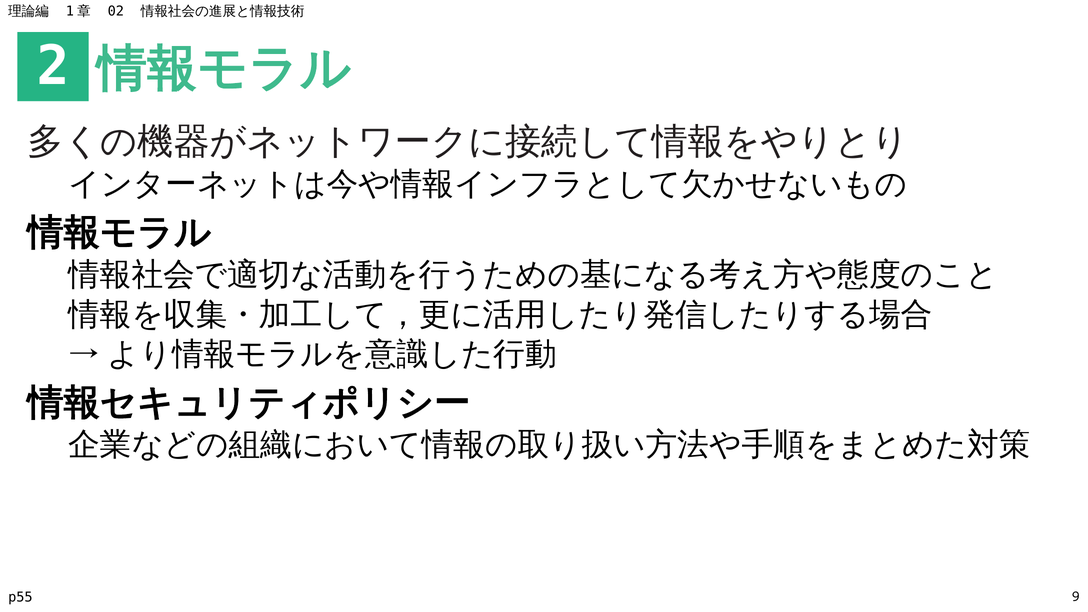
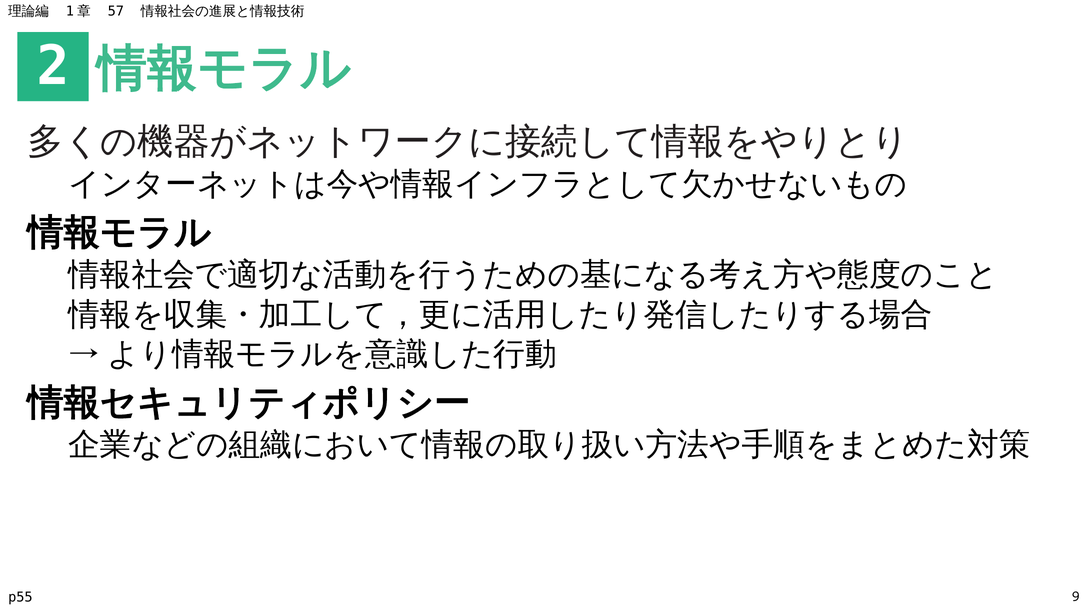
02: 02 -> 57
